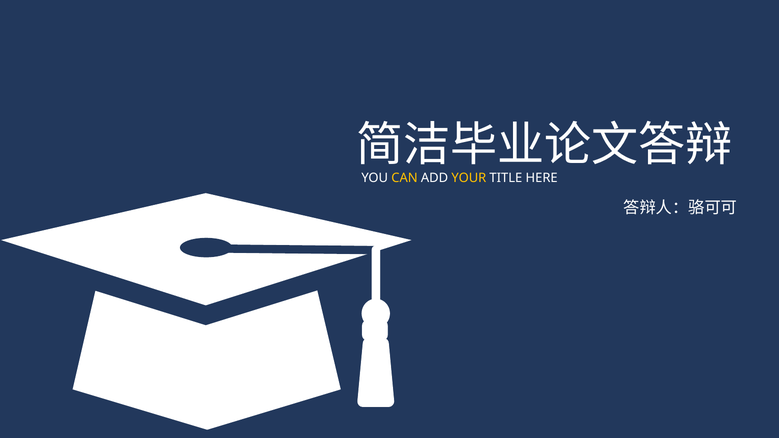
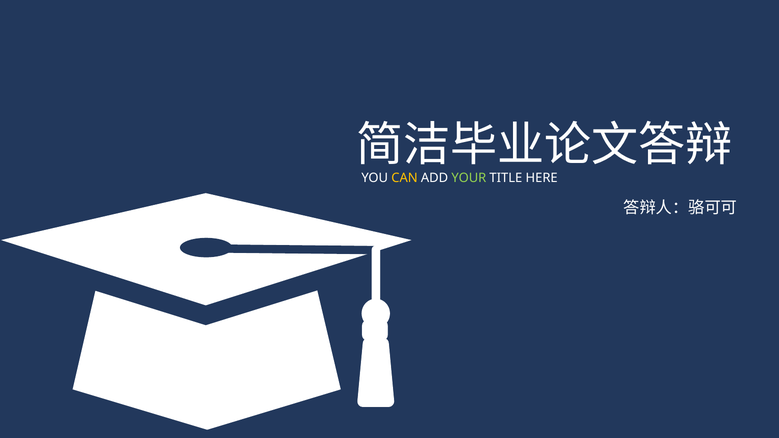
YOUR colour: yellow -> light green
